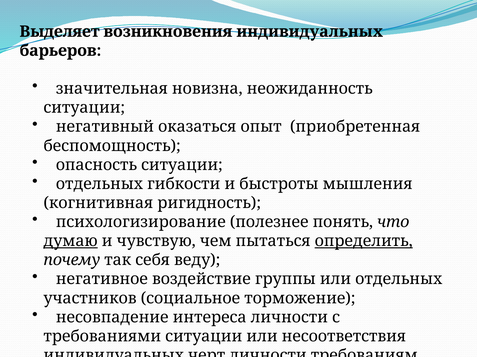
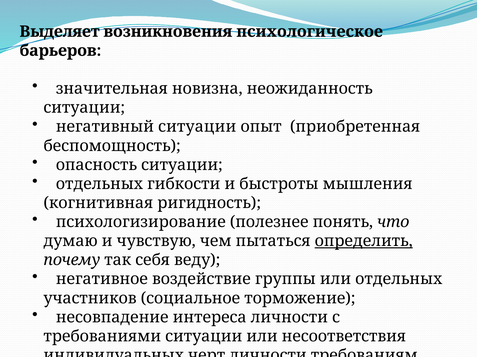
возникновения индивидуальных: индивидуальных -> психологическое
негативный оказаться: оказаться -> ситуации
думаю underline: present -> none
